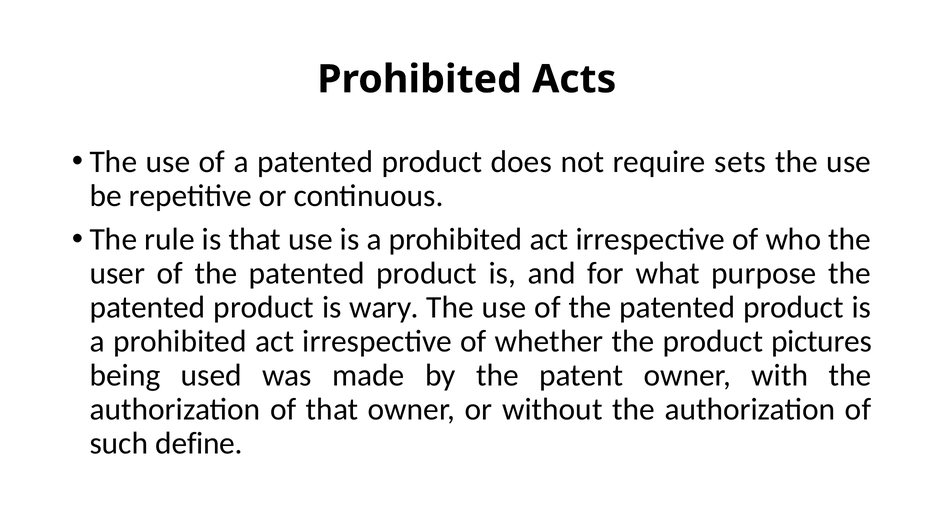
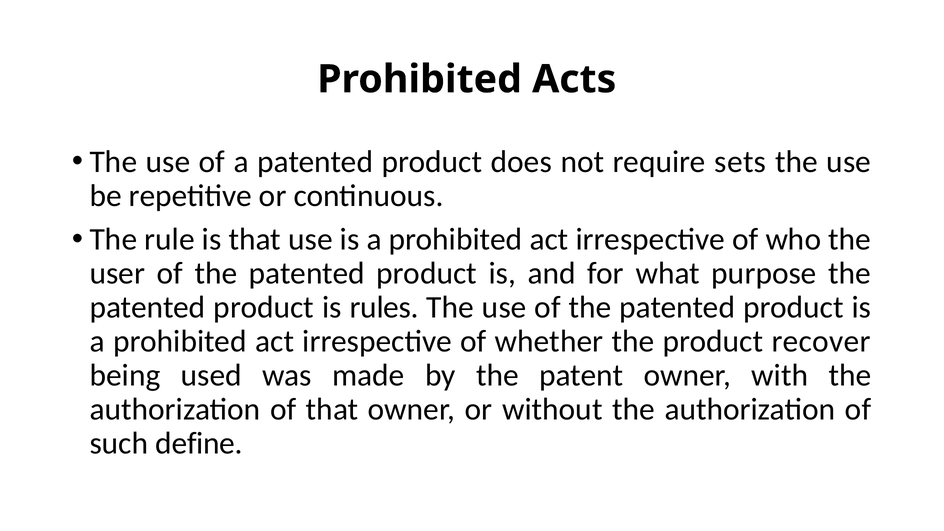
wary: wary -> rules
pictures: pictures -> recover
